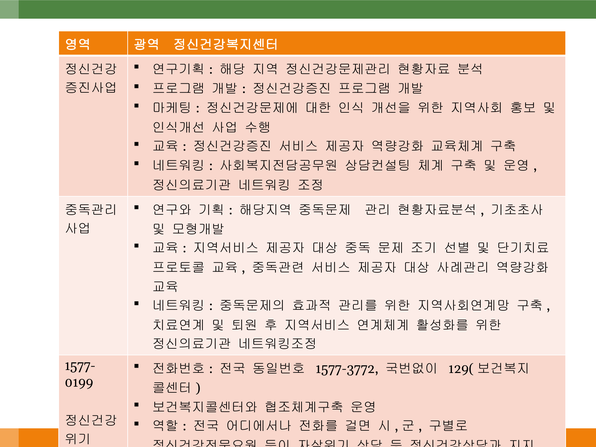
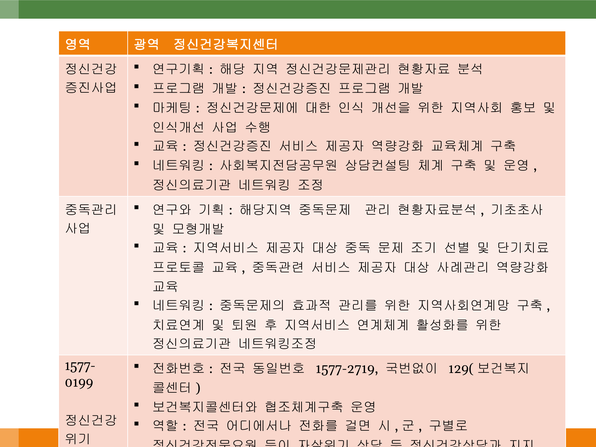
1577-3772: 1577-3772 -> 1577-2719
